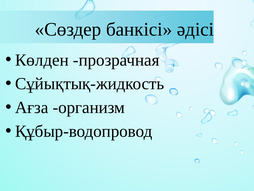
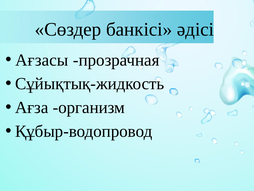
Көлден: Көлден -> Ағзасы
